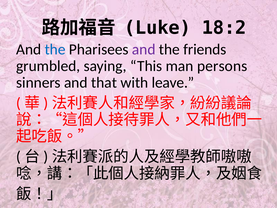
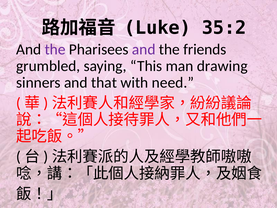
18:2: 18:2 -> 35:2
the at (55, 49) colour: blue -> purple
persons: persons -> drawing
leave: leave -> need
